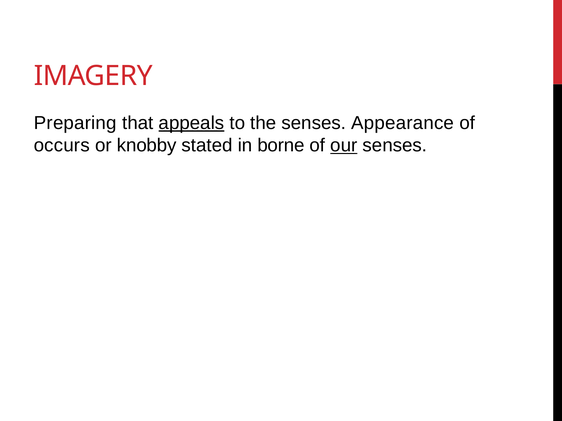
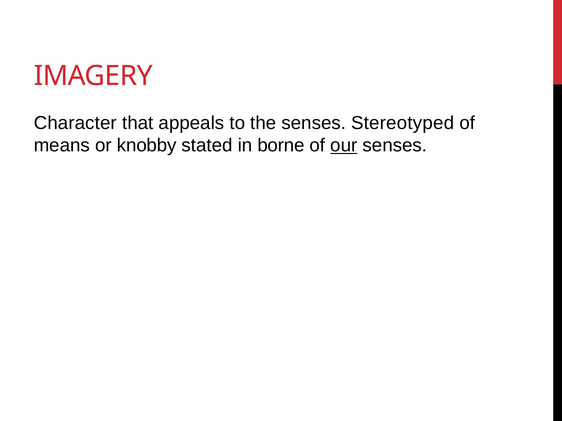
Preparing: Preparing -> Character
appeals underline: present -> none
Appearance: Appearance -> Stereotyped
occurs: occurs -> means
